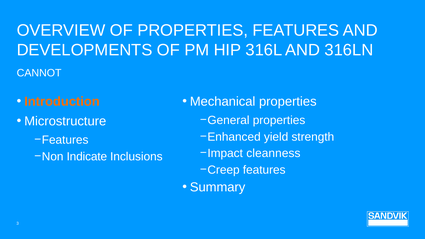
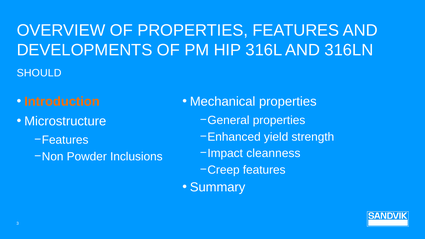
CANNOT: CANNOT -> SHOULD
Indicate: Indicate -> Powder
